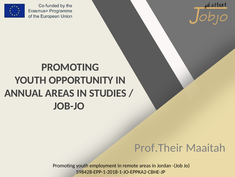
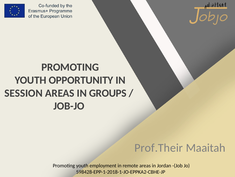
ANNUAL: ANNUAL -> SESSION
STUDIES: STUDIES -> GROUPS
